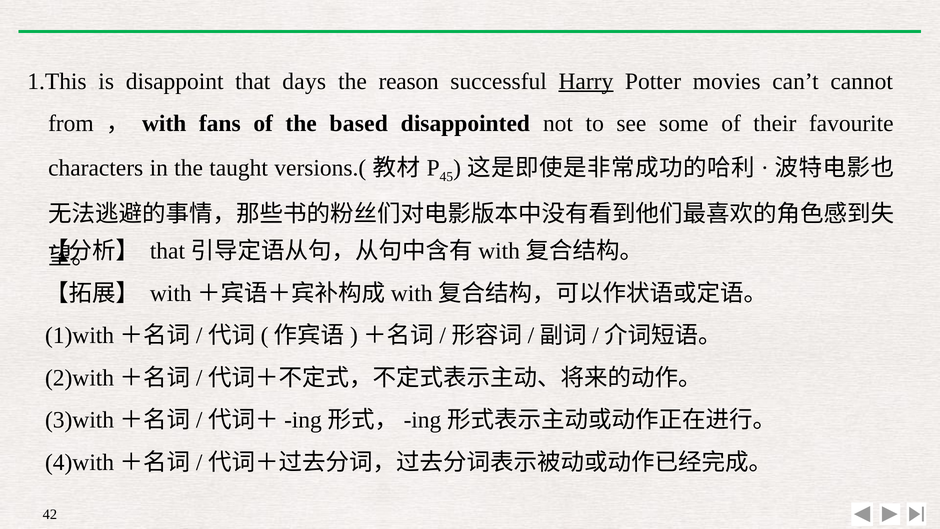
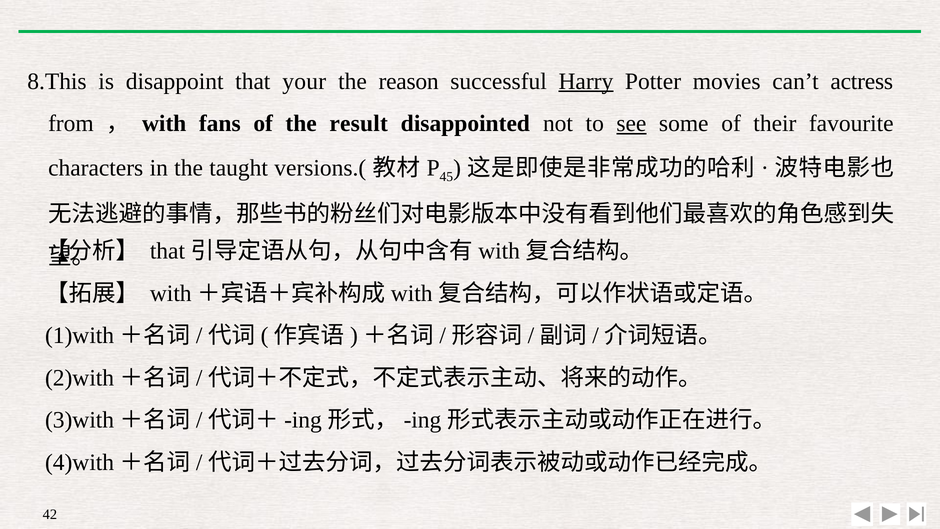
1.This: 1.This -> 8.This
days: days -> your
cannot: cannot -> actress
based: based -> result
see underline: none -> present
